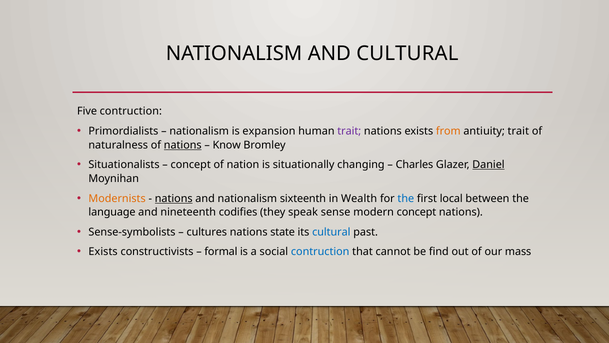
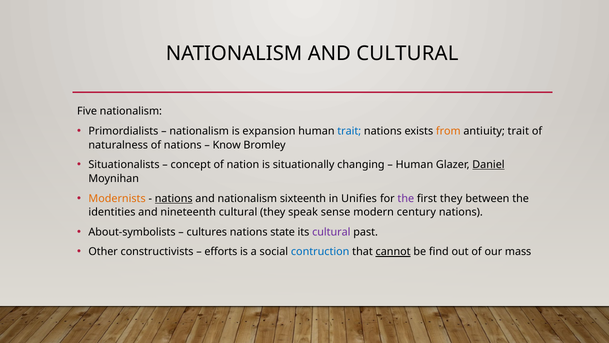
Five contruction: contruction -> nationalism
trait at (349, 131) colour: purple -> blue
nations at (183, 145) underline: present -> none
Charles at (414, 165): Charles -> Human
Wealth: Wealth -> Unifies
the at (406, 198) colour: blue -> purple
first local: local -> they
language: language -> identities
nineteenth codifies: codifies -> cultural
modern concept: concept -> century
Sense-symbolists: Sense-symbolists -> About-symbolists
cultural at (331, 232) colour: blue -> purple
Exists at (103, 251): Exists -> Other
formal: formal -> efforts
cannot underline: none -> present
